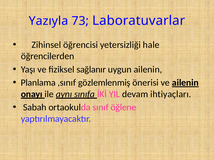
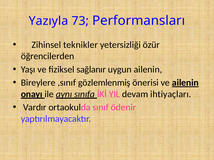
Laboratuvarlar: Laboratuvarlar -> Performansları
öğrencisi: öğrencisi -> teknikler
hale: hale -> özür
Planlama: Planlama -> Bireylere
Sabah: Sabah -> Vardır
öğlene: öğlene -> ödenir
